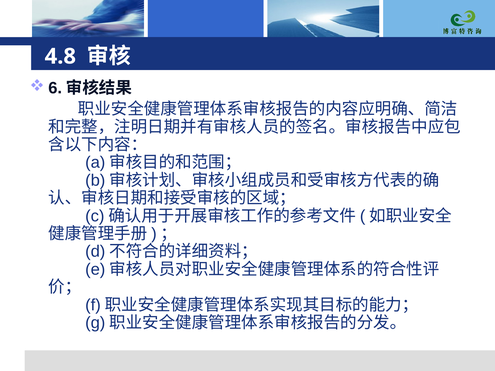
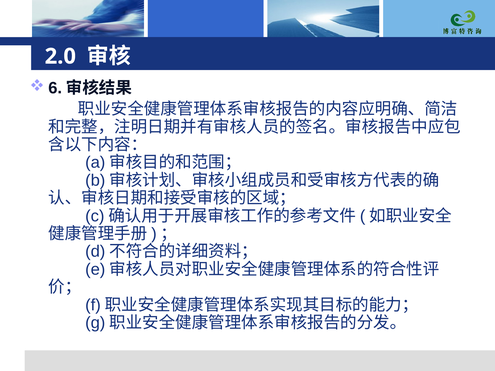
4.8: 4.8 -> 2.0
